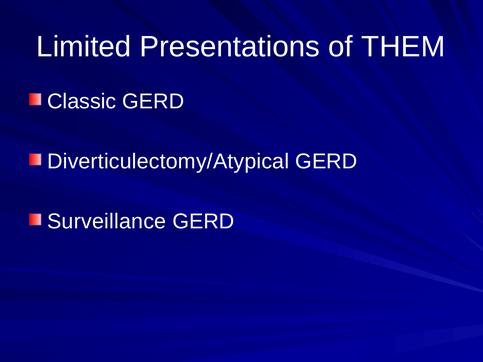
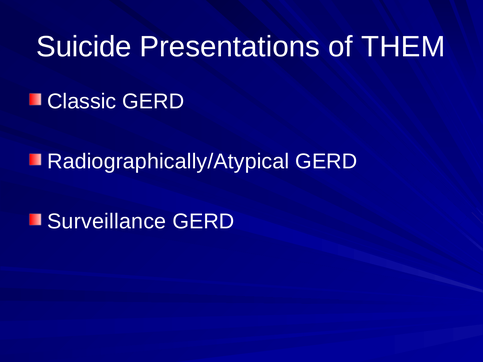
Limited: Limited -> Suicide
Diverticulectomy/Atypical: Diverticulectomy/Atypical -> Radiographically/Atypical
